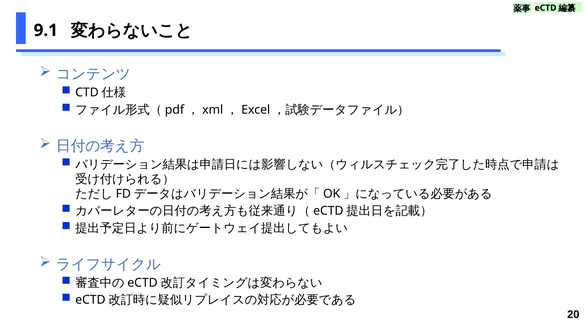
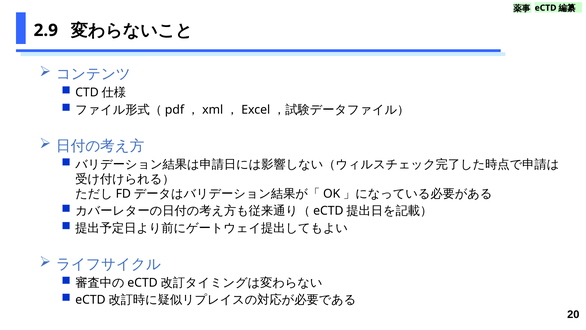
9.1: 9.1 -> 2.9
